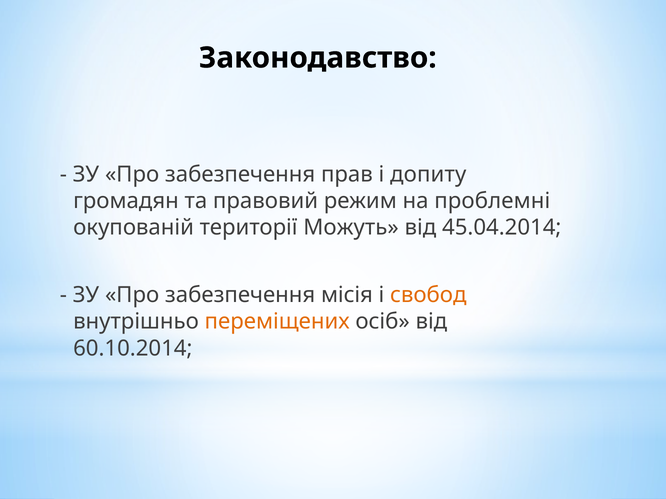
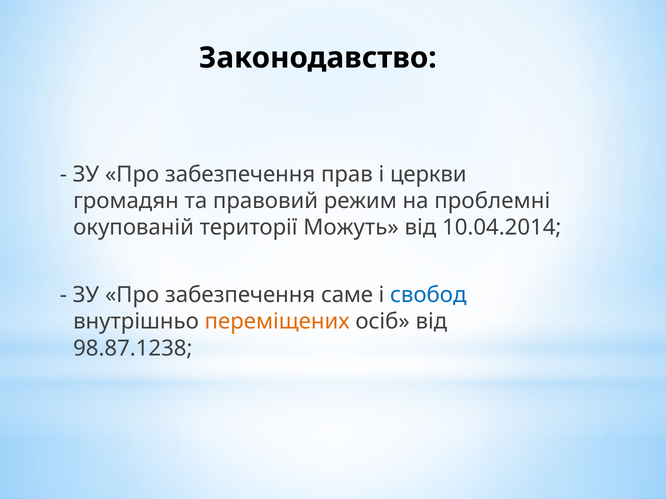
допиту: допиту -> церкви
45.04.2014: 45.04.2014 -> 10.04.2014
місія: місія -> саме
свобод colour: orange -> blue
60.10.2014: 60.10.2014 -> 98.87.1238
